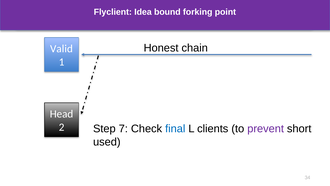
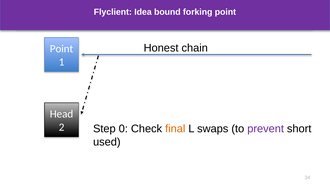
Valid at (61, 49): Valid -> Point
7: 7 -> 0
final colour: blue -> orange
clients: clients -> swaps
